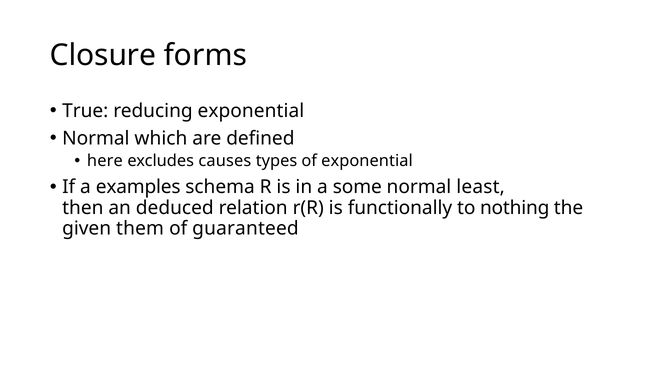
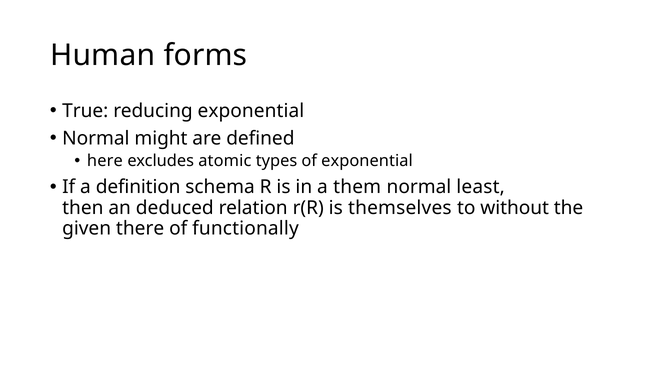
Closure: Closure -> Human
which: which -> might
causes: causes -> atomic
examples: examples -> definition
some: some -> them
functionally: functionally -> themselves
nothing: nothing -> without
them: them -> there
guaranteed: guaranteed -> functionally
